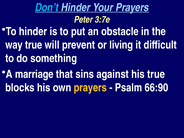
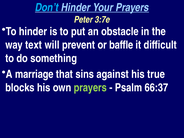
way true: true -> text
living: living -> baffle
prayers at (90, 88) colour: yellow -> light green
66:90: 66:90 -> 66:37
